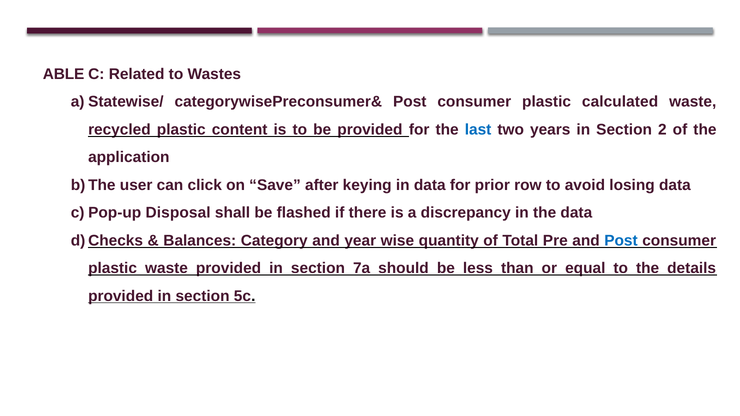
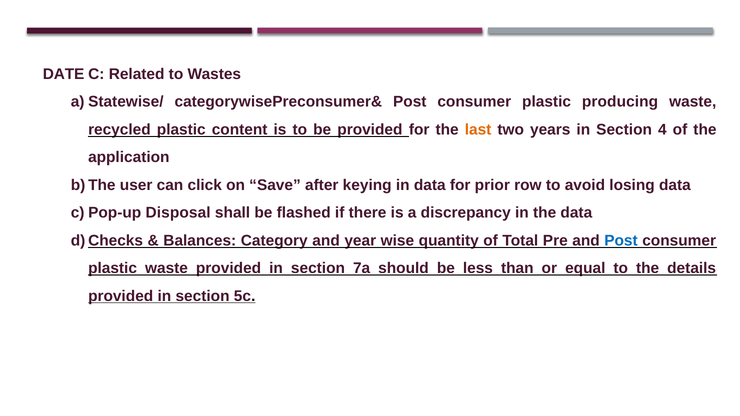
ABLE: ABLE -> DATE
calculated: calculated -> producing
last colour: blue -> orange
2: 2 -> 4
